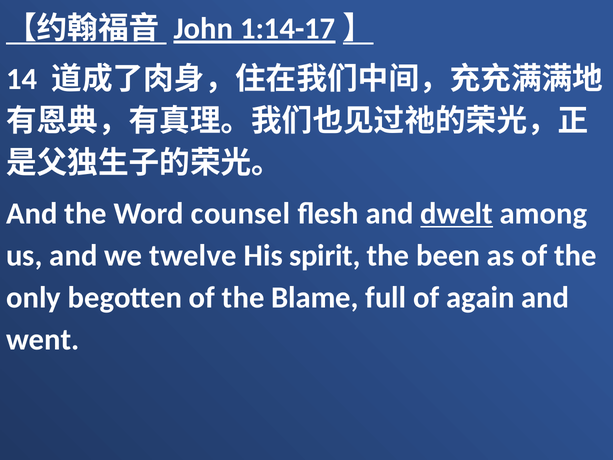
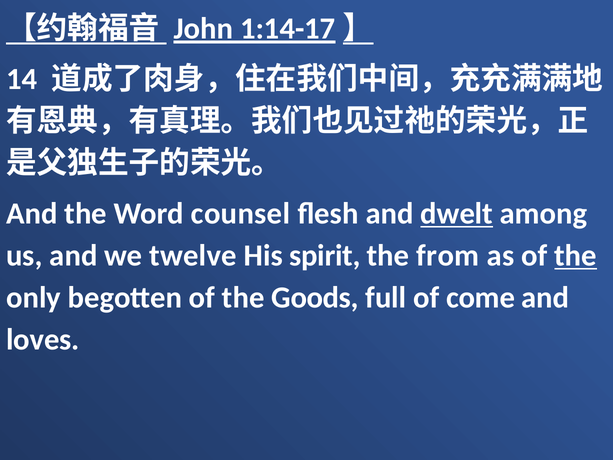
been: been -> from
the at (576, 255) underline: none -> present
Blame: Blame -> Goods
again: again -> come
went: went -> loves
